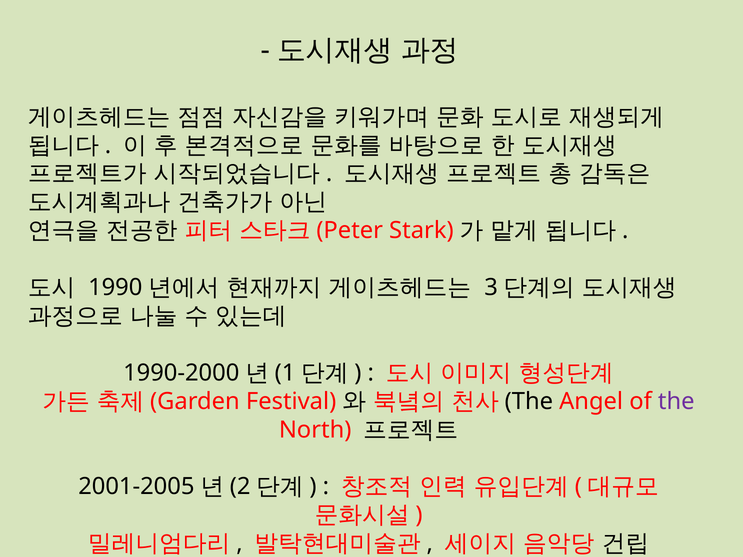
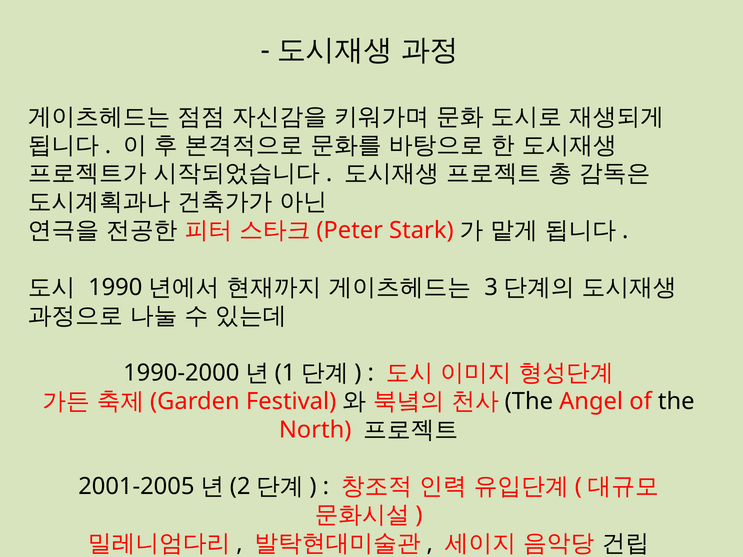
the at (676, 401) colour: purple -> black
